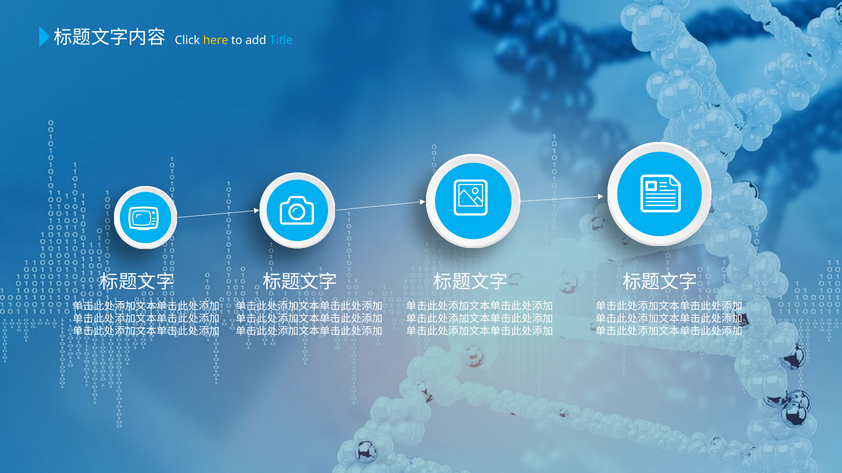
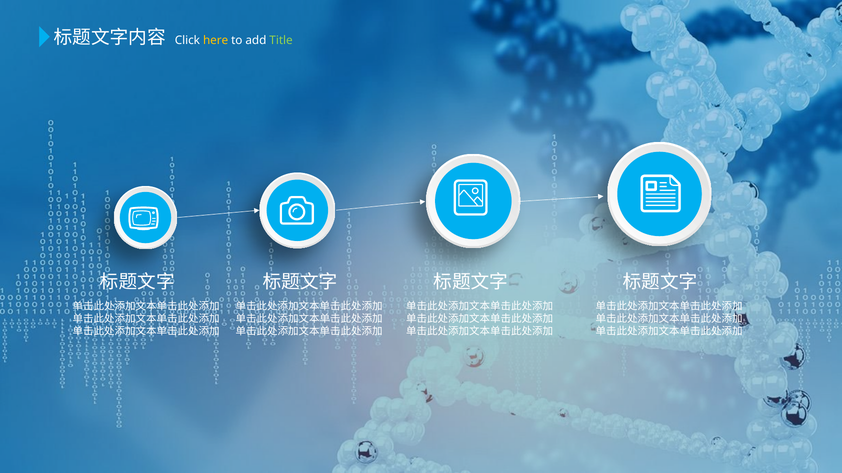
Title colour: light blue -> light green
